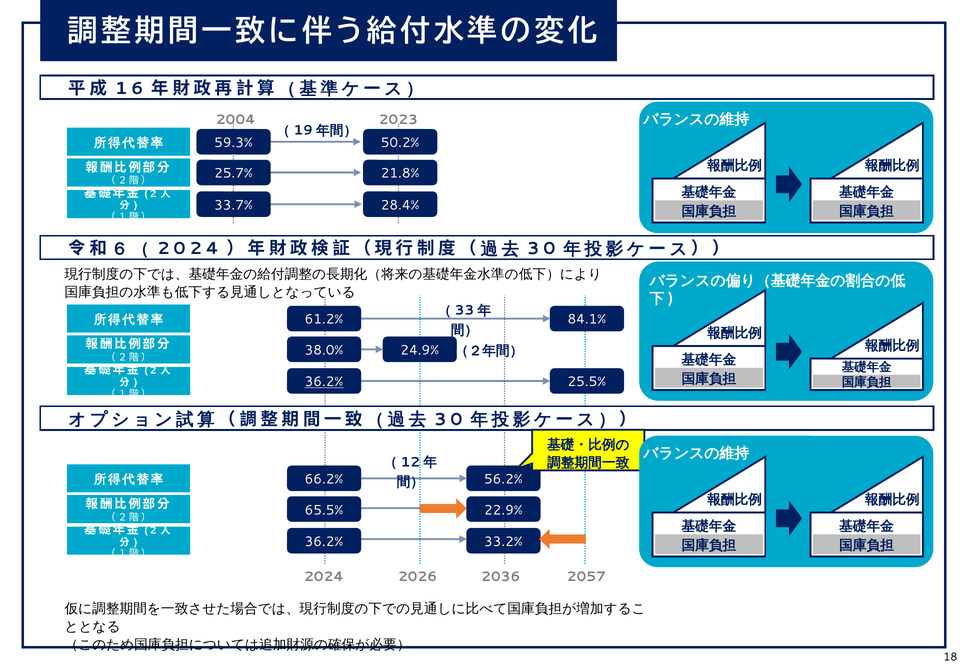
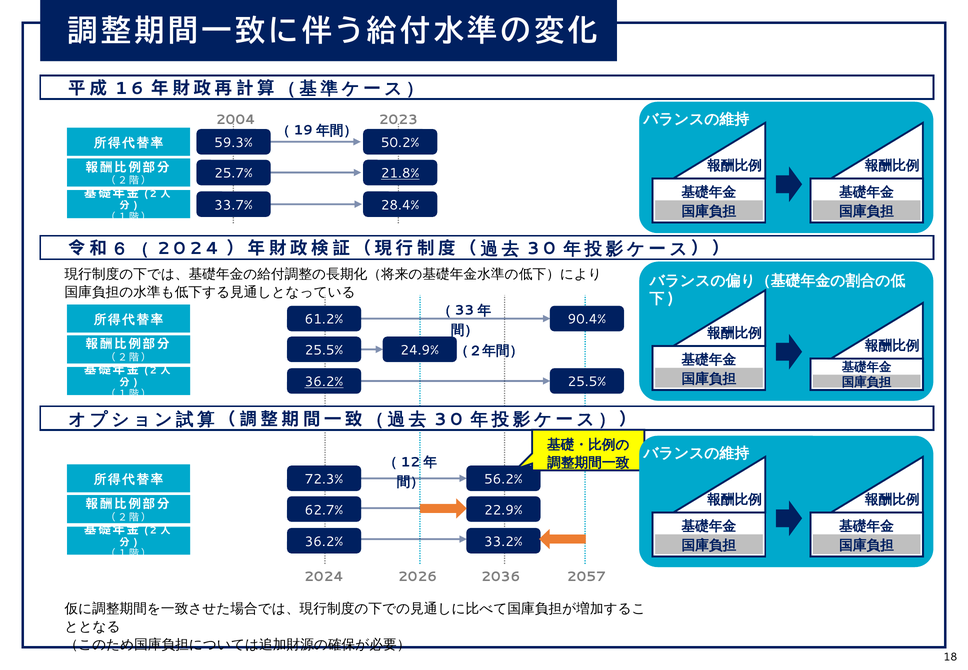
21.8% underline: none -> present
84.1%: 84.1% -> 90.4%
38.0% at (324, 350): 38.0% -> 25.5%
66.2%: 66.2% -> 72.3%
65.5%: 65.5% -> 62.7%
